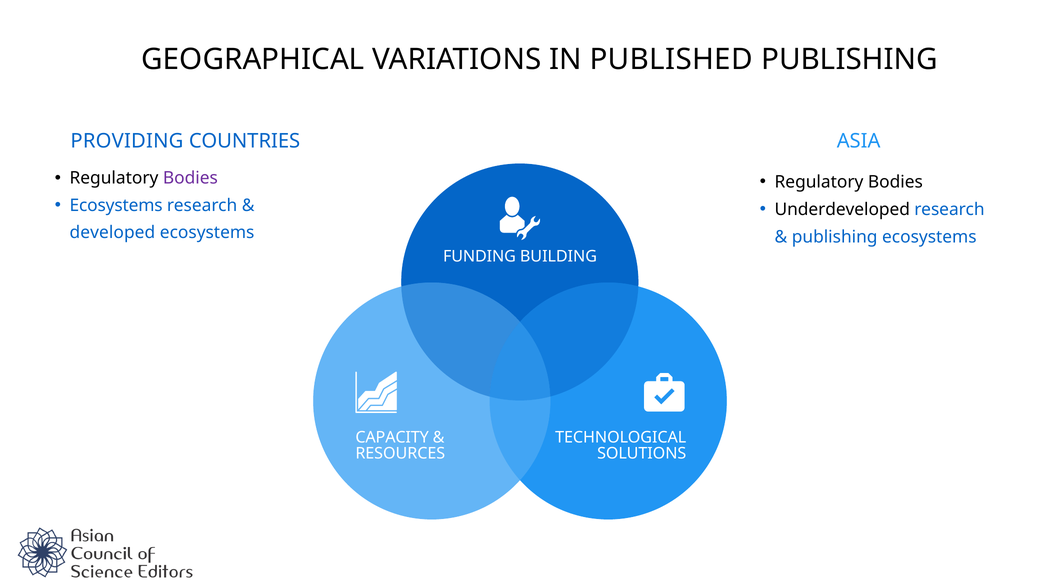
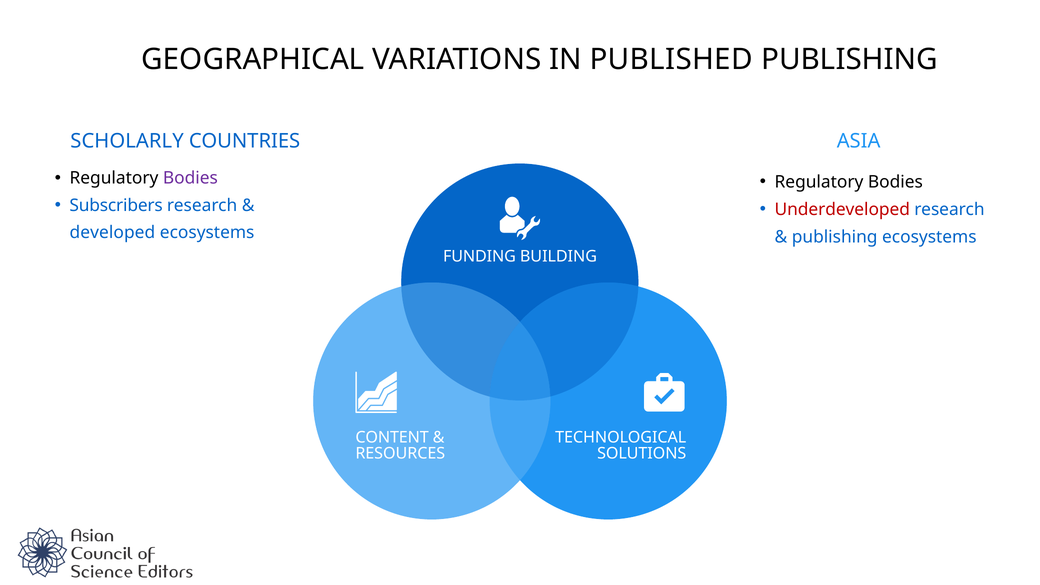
PROVIDING: PROVIDING -> SCHOLARLY
Ecosystems at (116, 205): Ecosystems -> Subscribers
Underdeveloped colour: black -> red
CAPACITY: CAPACITY -> CONTENT
